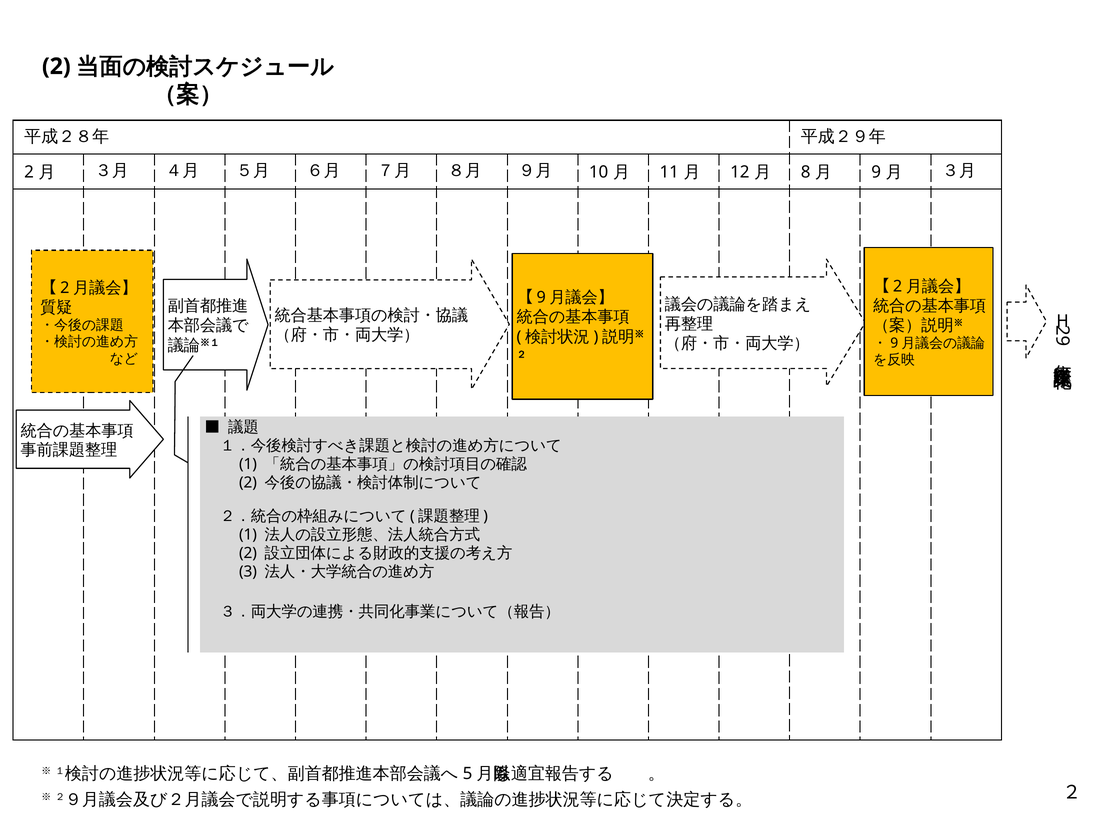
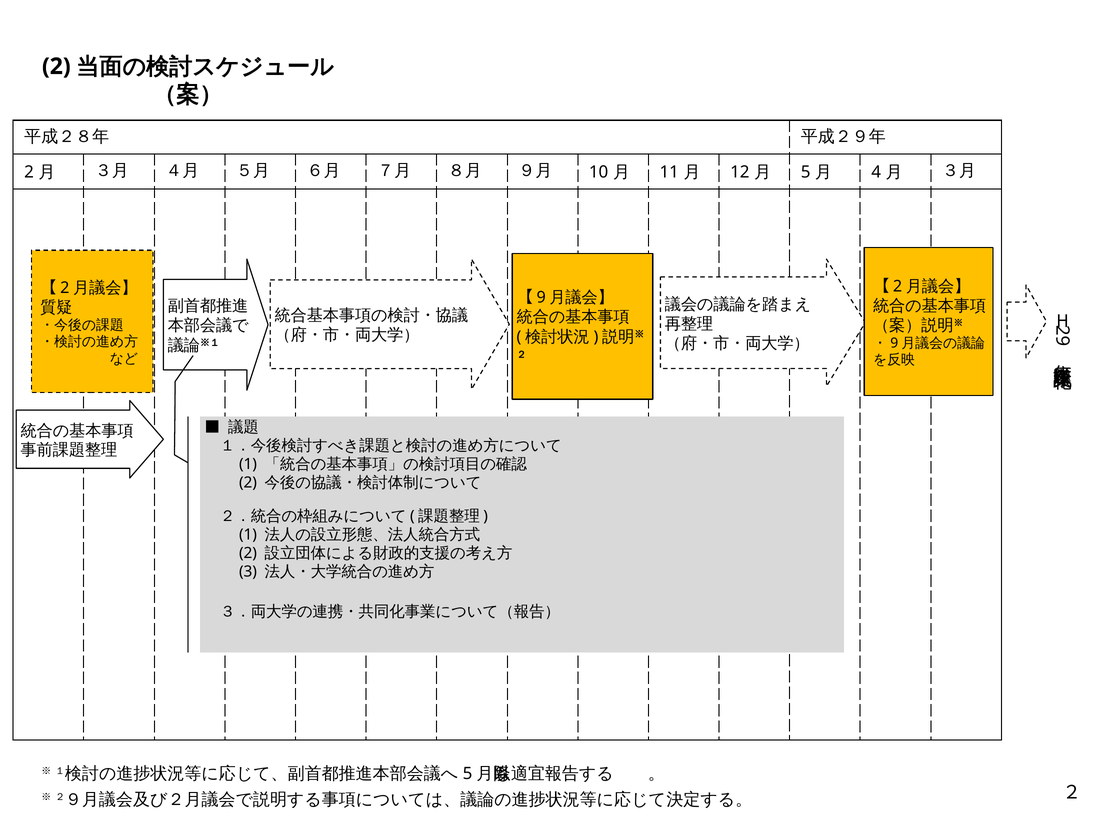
8: 8 -> 5
9 at (876, 172): 9 -> 4
